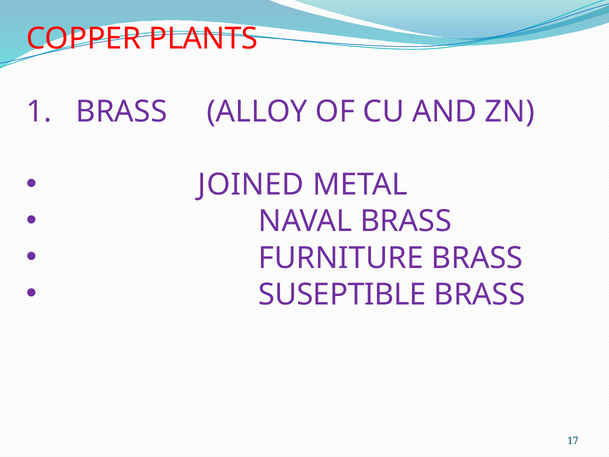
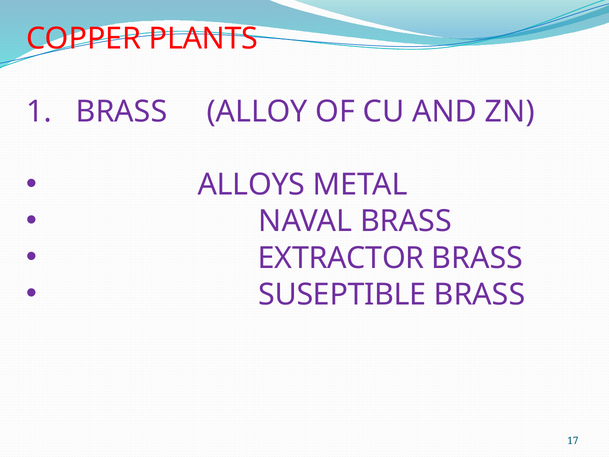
JOINED: JOINED -> ALLOYS
FURNITURE: FURNITURE -> EXTRACTOR
